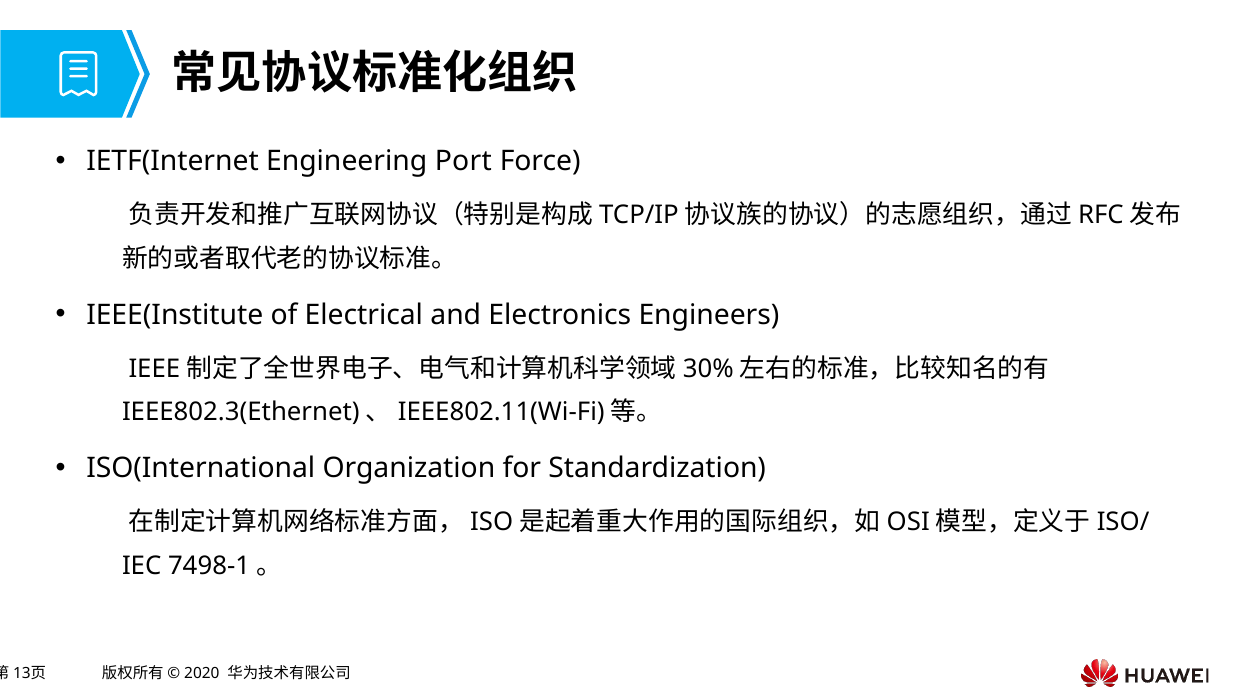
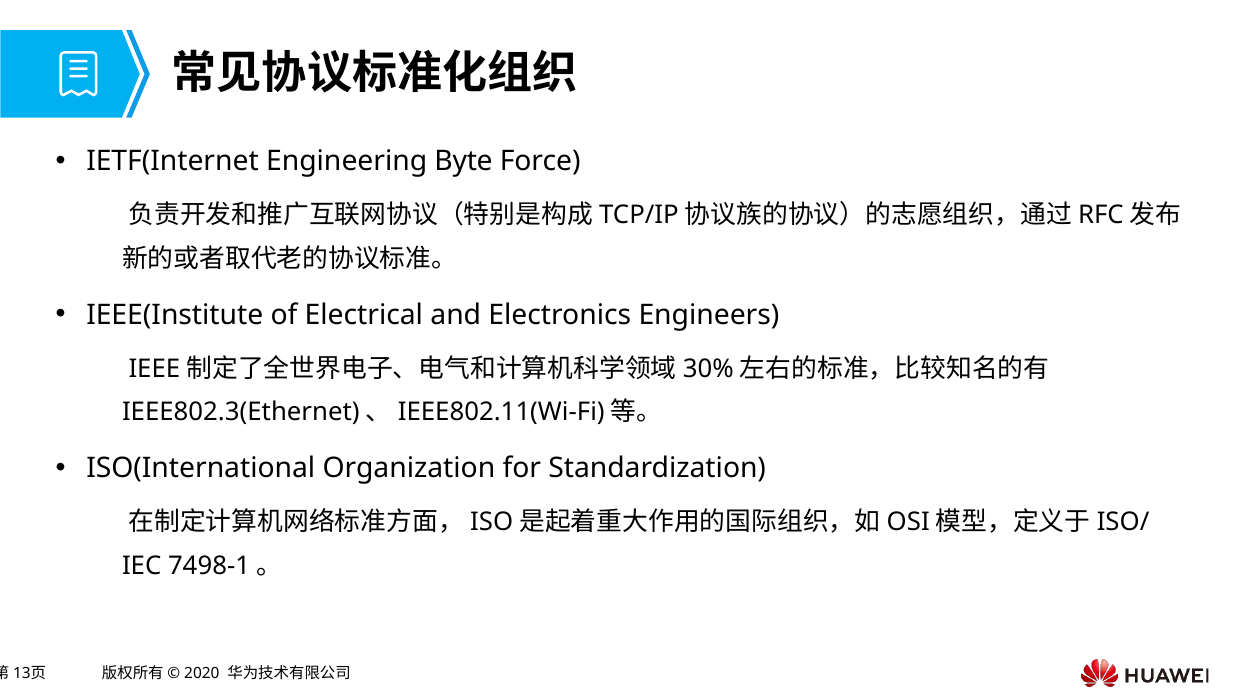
Port: Port -> Byte
